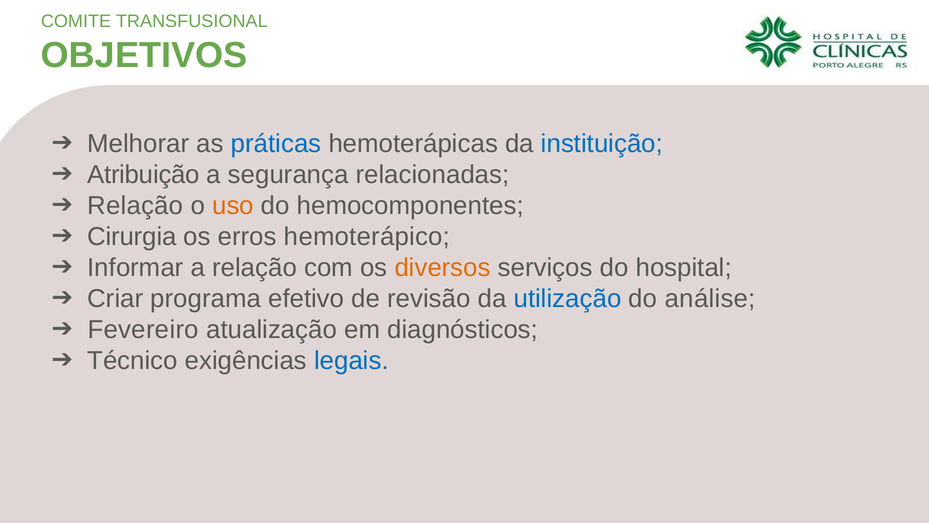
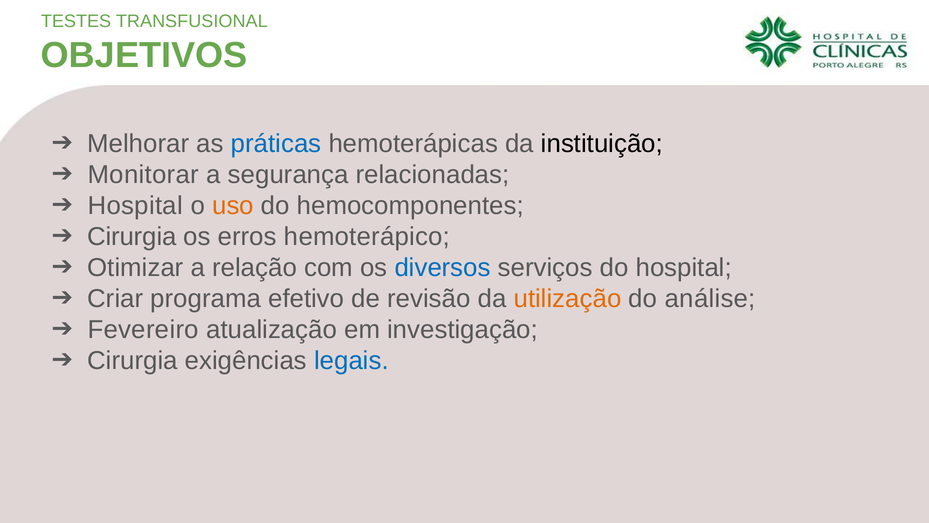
COMITE: COMITE -> TESTES
instituição colour: blue -> black
Atribuição: Atribuição -> Monitorar
Relação at (135, 206): Relação -> Hospital
Informar: Informar -> Otimizar
diversos colour: orange -> blue
utilização colour: blue -> orange
diagnósticos: diagnósticos -> investigação
Técnico at (133, 361): Técnico -> Cirurgia
